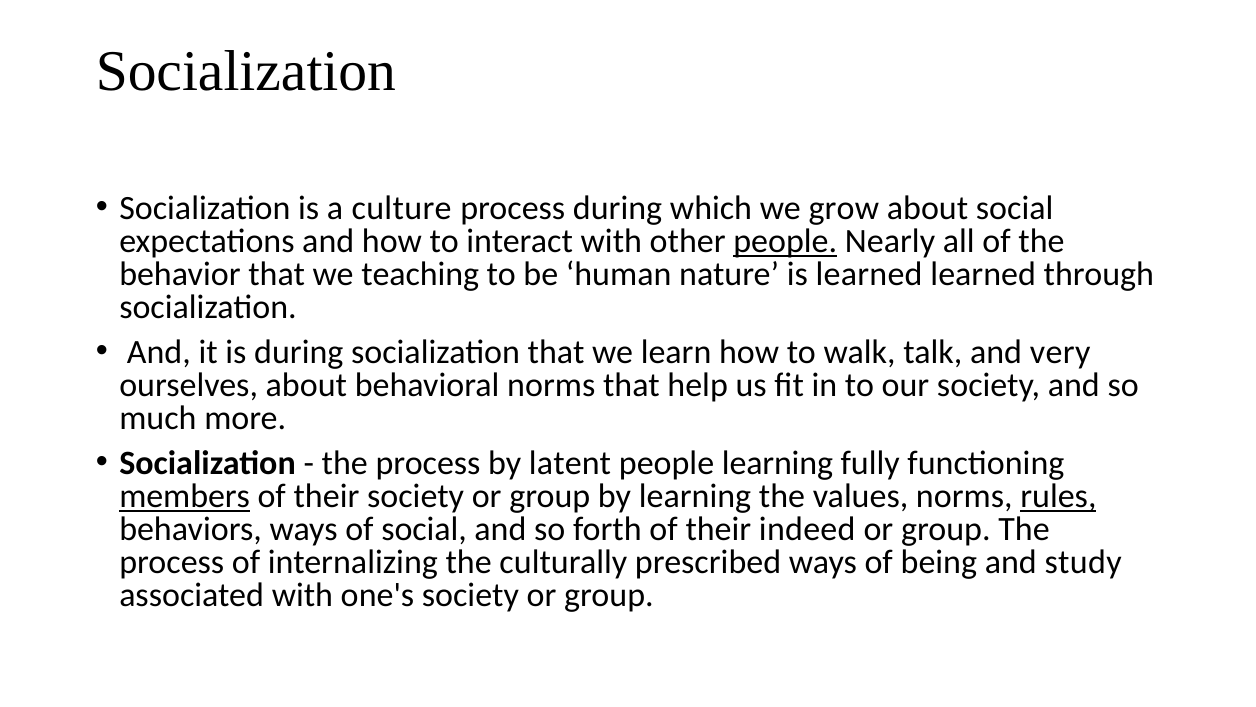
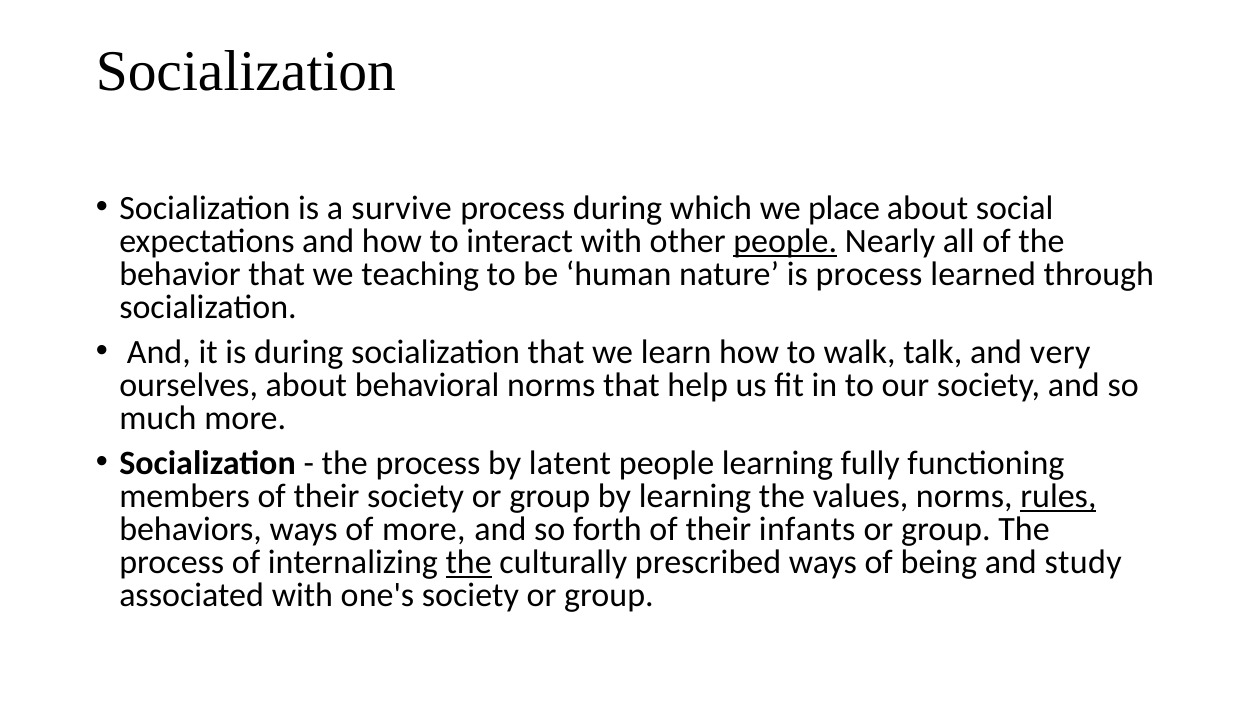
culture: culture -> survive
grow: grow -> place
is learned: learned -> process
members underline: present -> none
of social: social -> more
indeed: indeed -> infants
the at (469, 562) underline: none -> present
